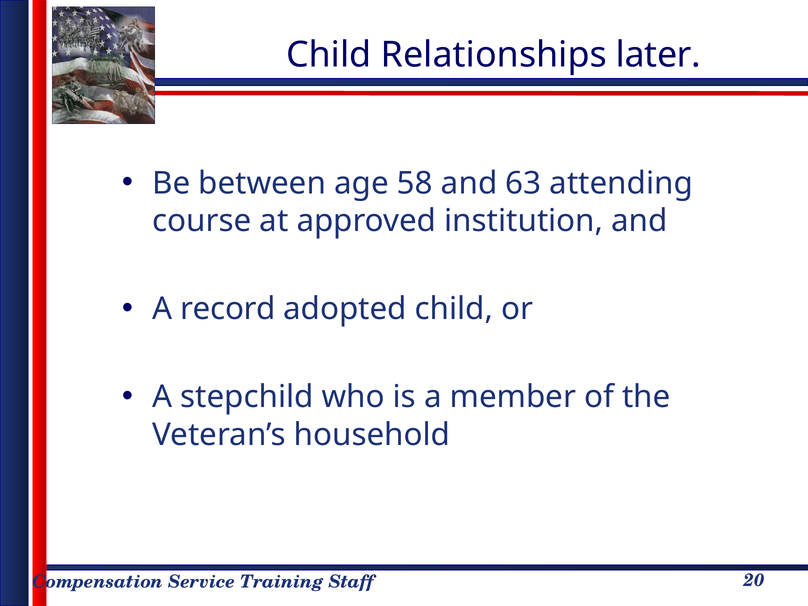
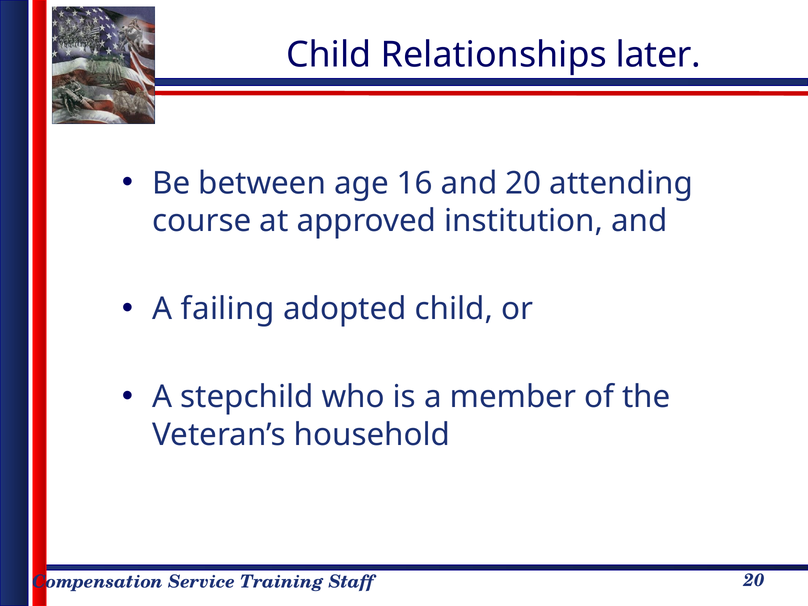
58: 58 -> 16
and 63: 63 -> 20
record: record -> failing
